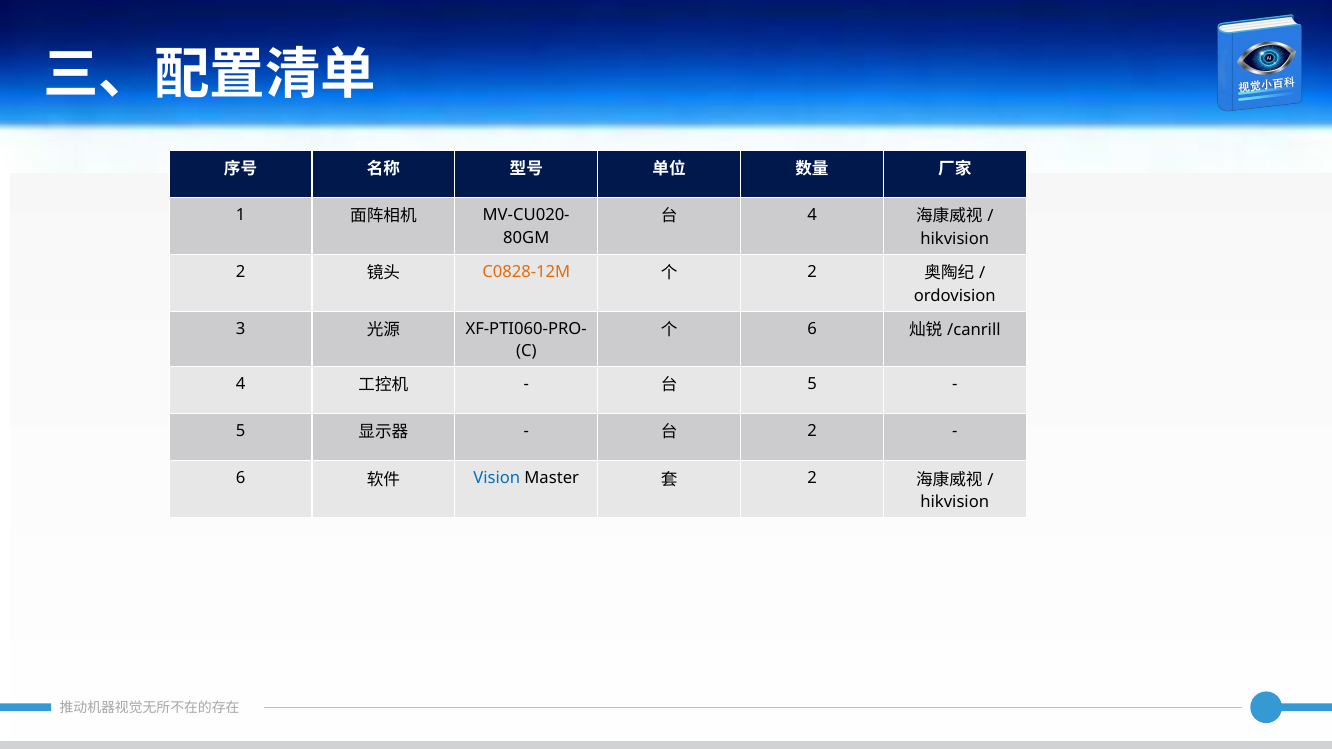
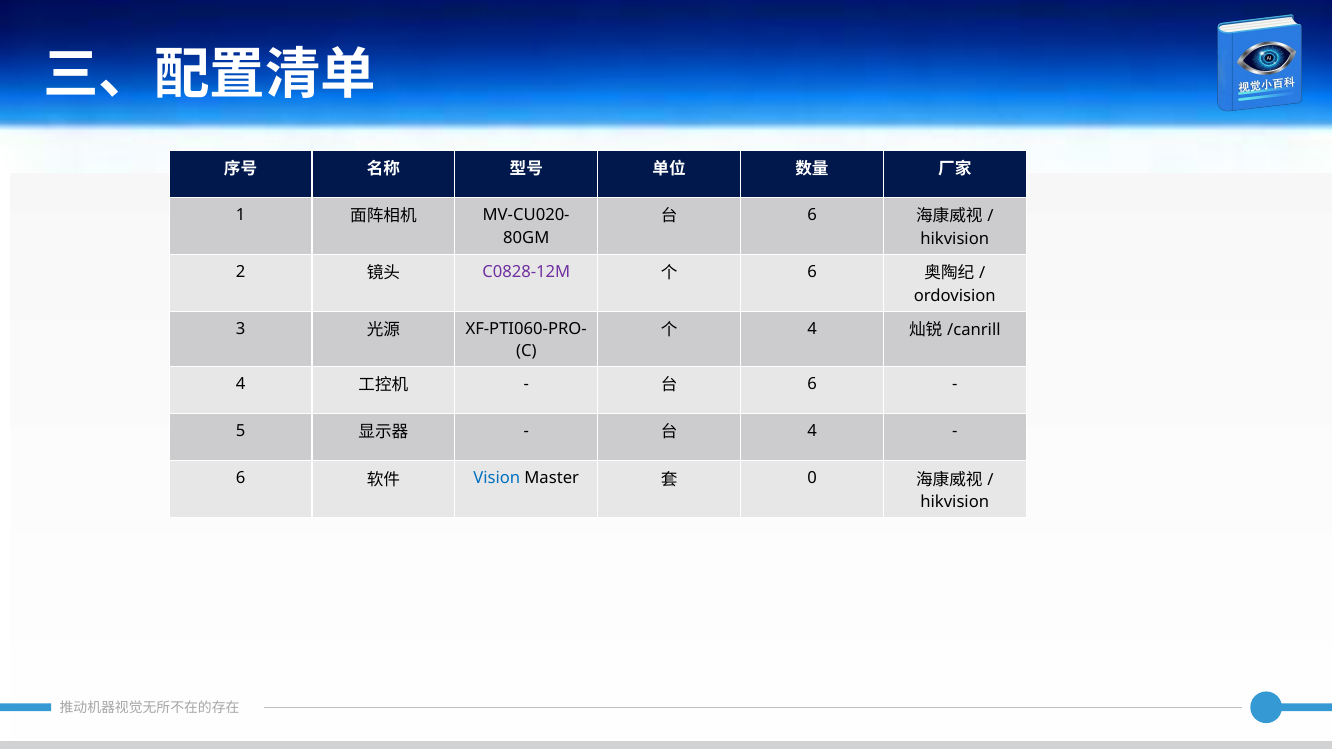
4 at (812, 215): 4 -> 6
C0828-12M colour: orange -> purple
2 at (812, 272): 2 -> 6
6 at (812, 329): 6 -> 4
5 at (812, 384): 5 -> 6
2 at (812, 431): 2 -> 4
2 at (812, 478): 2 -> 0
